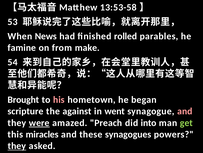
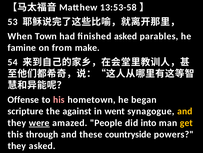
News: News -> Town
finished rolled: rolled -> asked
Brought: Brought -> Offense
and at (185, 111) colour: pink -> yellow
Preach: Preach -> People
get colour: light green -> yellow
miracles: miracles -> through
synagogues: synagogues -> countryside
they at (17, 145) underline: present -> none
